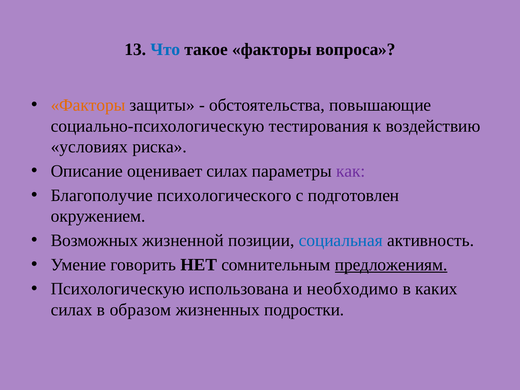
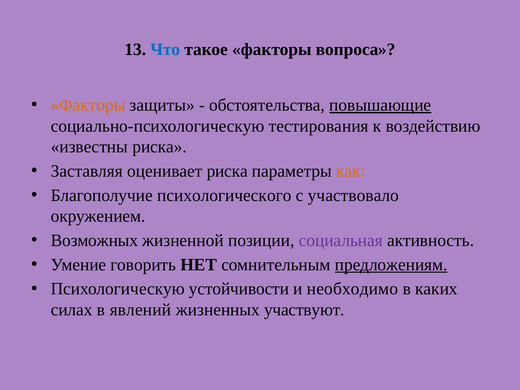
повышающие underline: none -> present
условиях: условиях -> известны
Описание: Описание -> Заставляя
оценивает силах: силах -> риска
как colour: purple -> orange
подготовлен: подготовлен -> участвовало
социальная colour: blue -> purple
использована: использована -> устойчивости
образом: образом -> явлений
подростки: подростки -> участвуют
